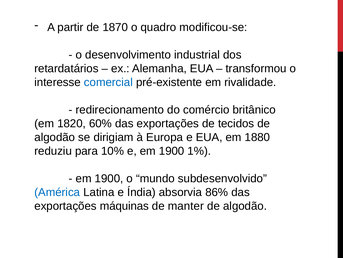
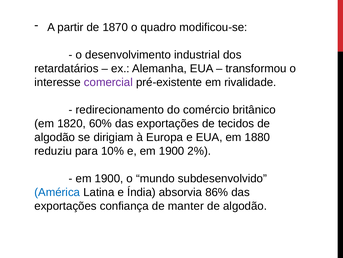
comercial colour: blue -> purple
1%: 1% -> 2%
máquinas: máquinas -> confiança
